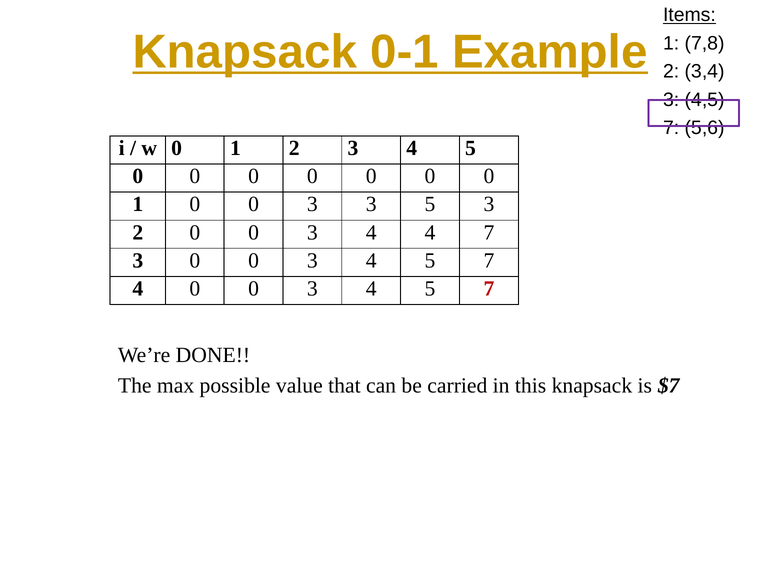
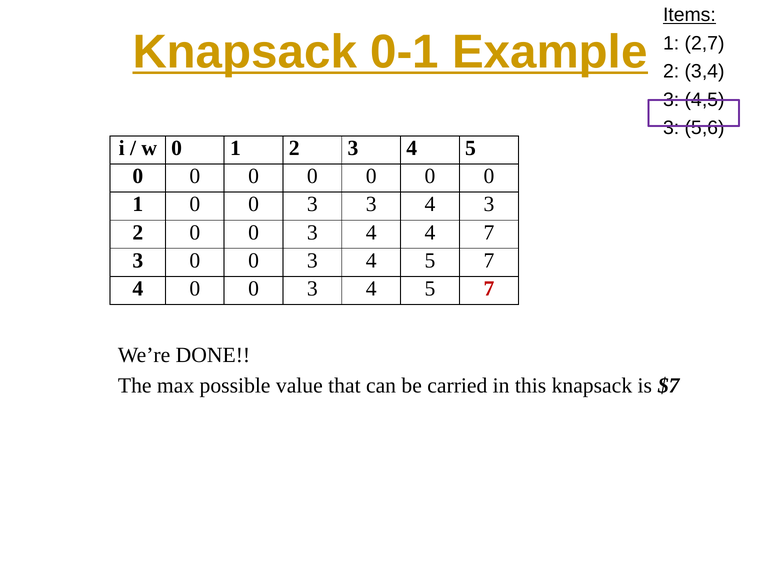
7,8: 7,8 -> 2,7
7 at (671, 128): 7 -> 3
3 3 5: 5 -> 4
